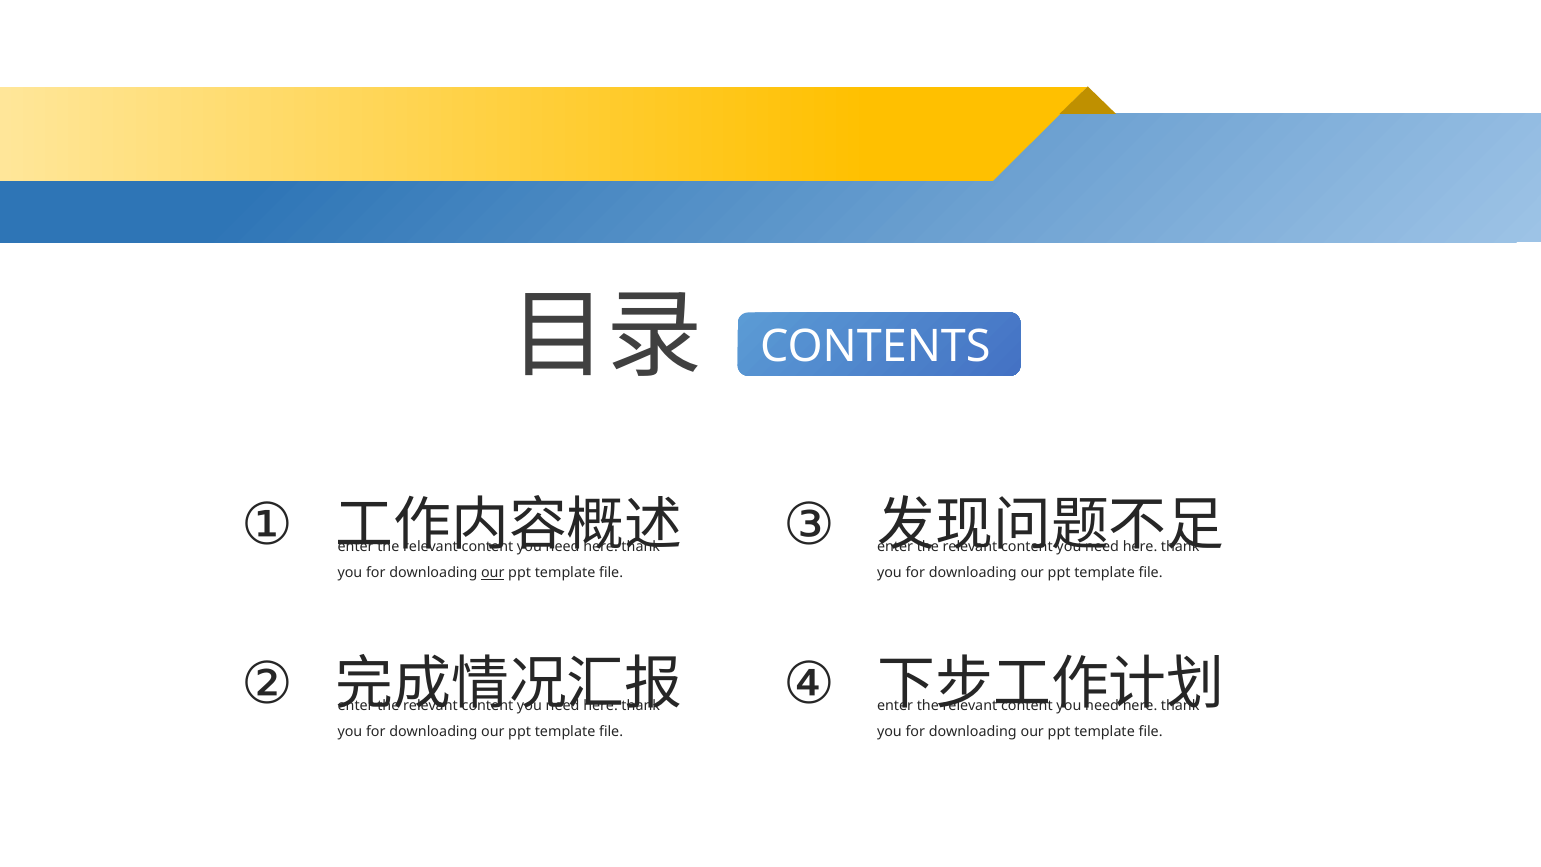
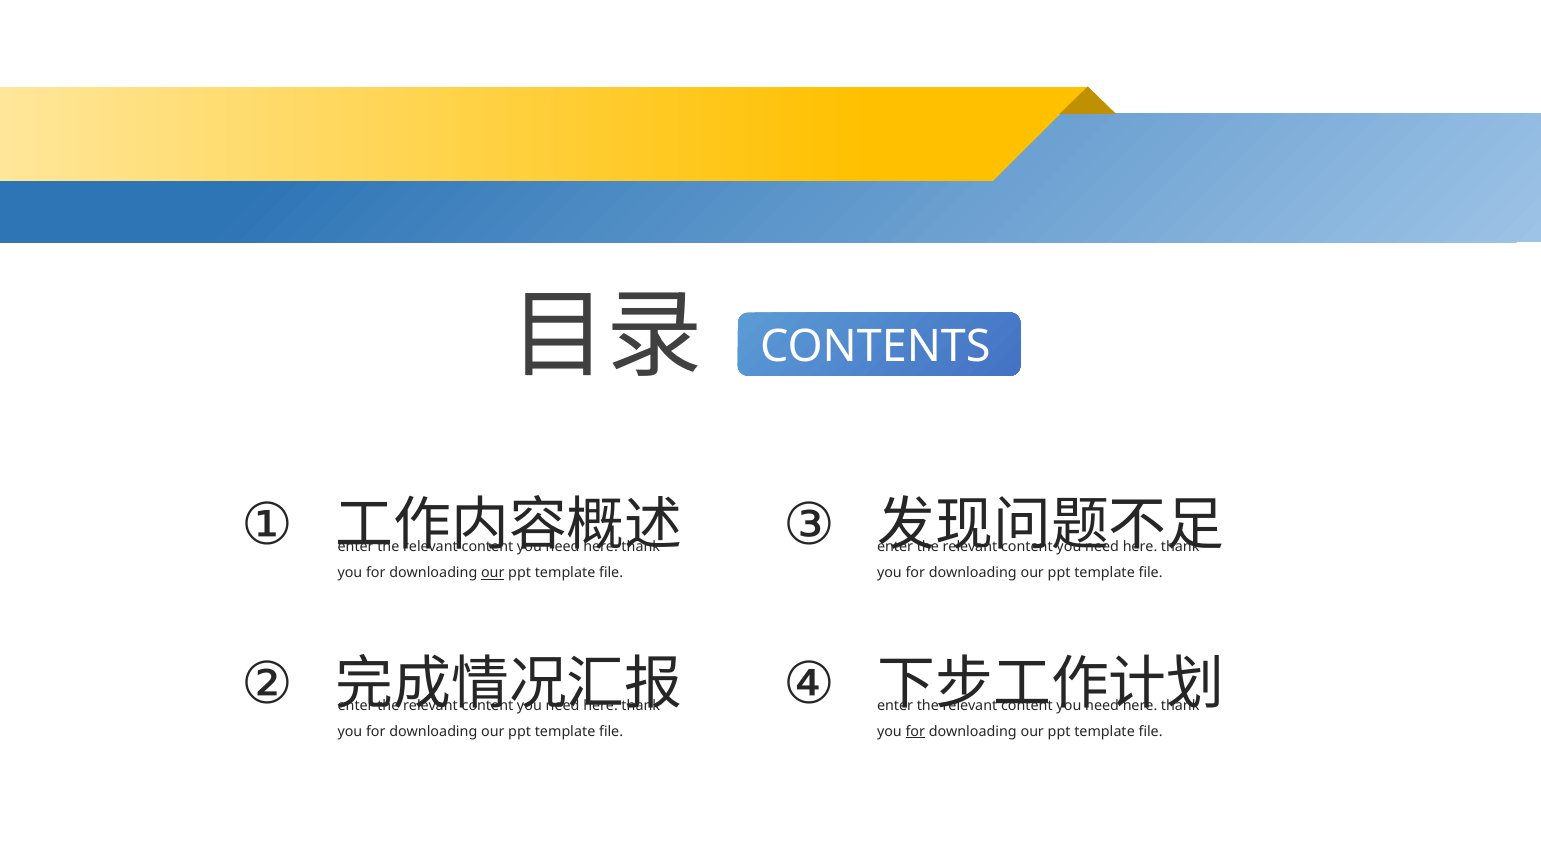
for at (915, 731) underline: none -> present
